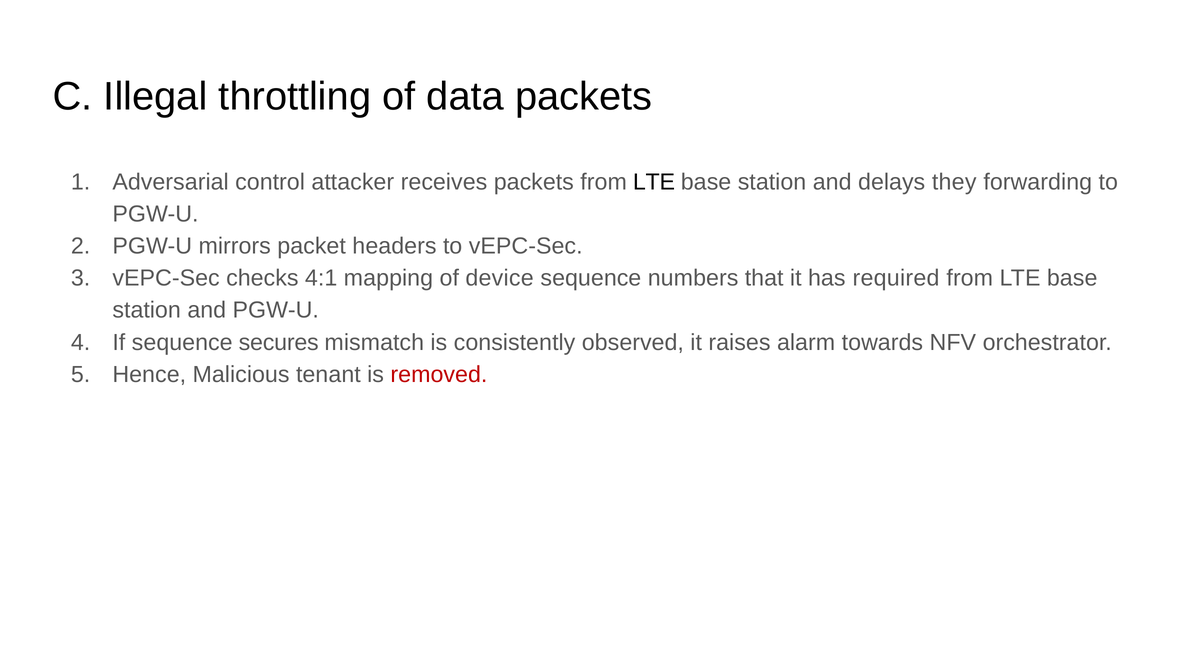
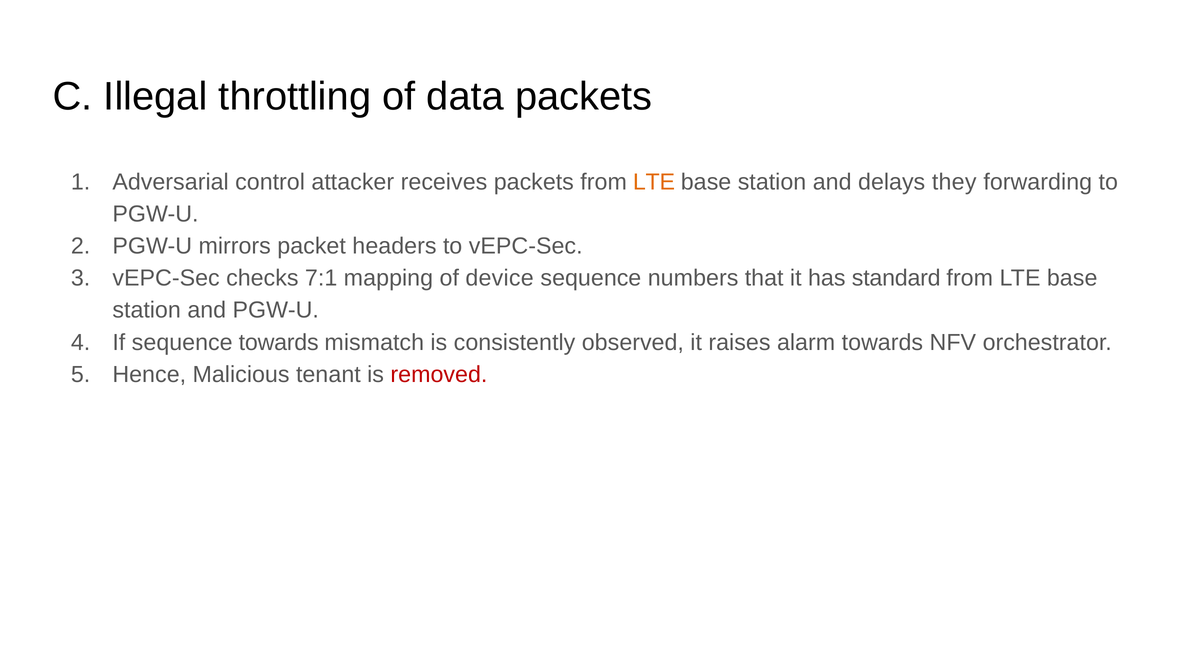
LTE at (654, 182) colour: black -> orange
4:1: 4:1 -> 7:1
required: required -> standard
sequence secures: secures -> towards
